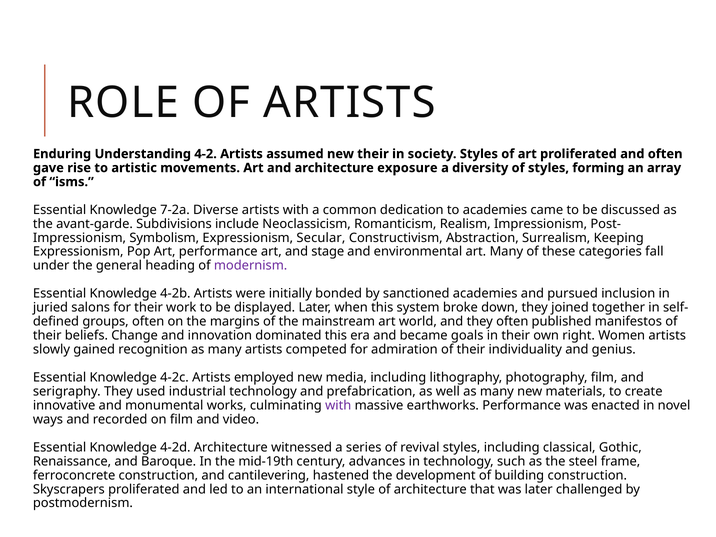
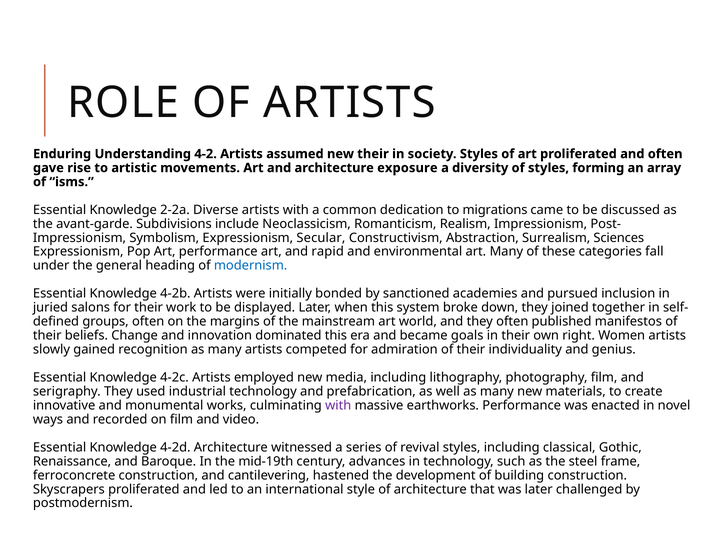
7-2a: 7-2a -> 2-2a
to academies: academies -> migrations
Keeping: Keeping -> Sciences
stage: stage -> rapid
modernism colour: purple -> blue
